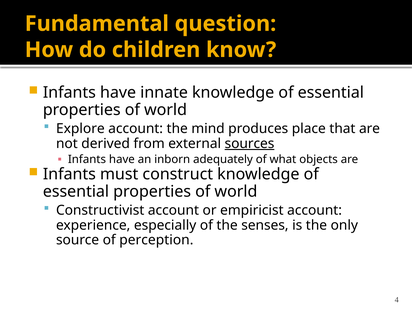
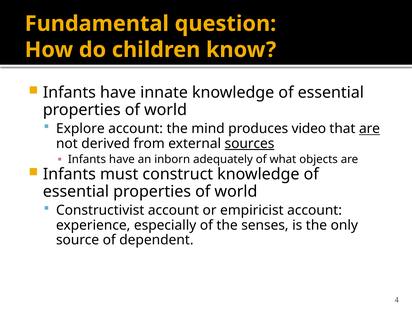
place: place -> video
are at (370, 129) underline: none -> present
perception: perception -> dependent
